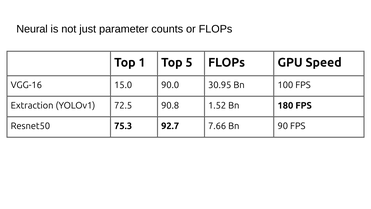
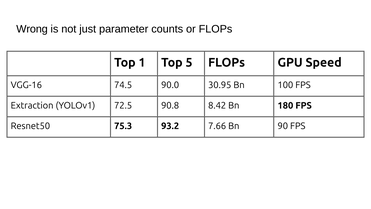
Neural: Neural -> Wrong
15.0: 15.0 -> 74.5
1.52: 1.52 -> 8.42
92.7: 92.7 -> 93.2
